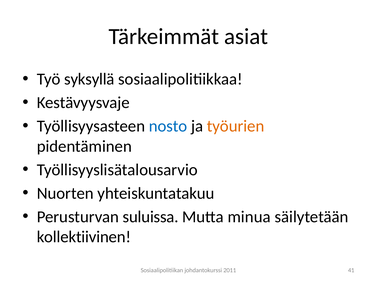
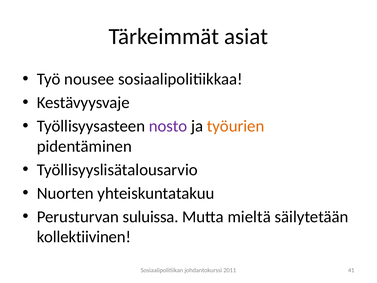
syksyllä: syksyllä -> nousee
nosto colour: blue -> purple
minua: minua -> mieltä
